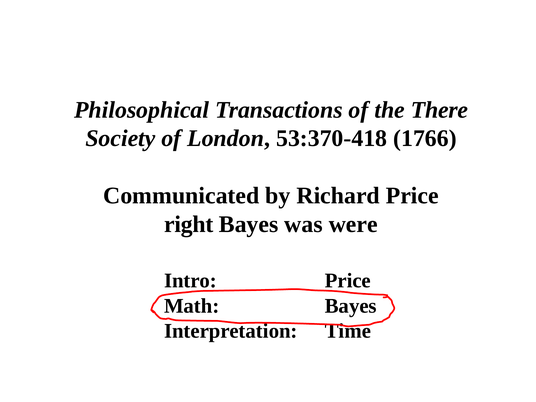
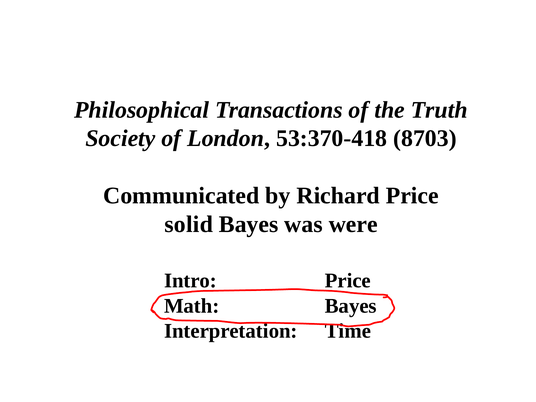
There: There -> Truth
1766: 1766 -> 8703
right: right -> solid
